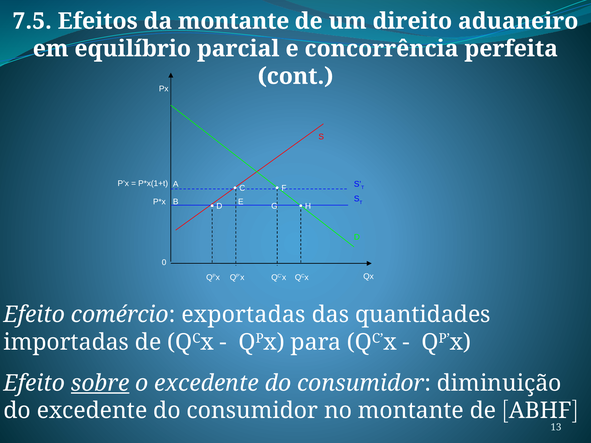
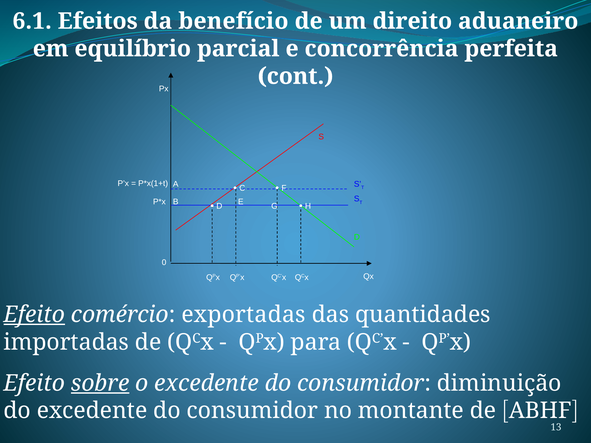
7.5: 7.5 -> 6.1
da montante: montante -> benefício
Efeito at (34, 315) underline: none -> present
